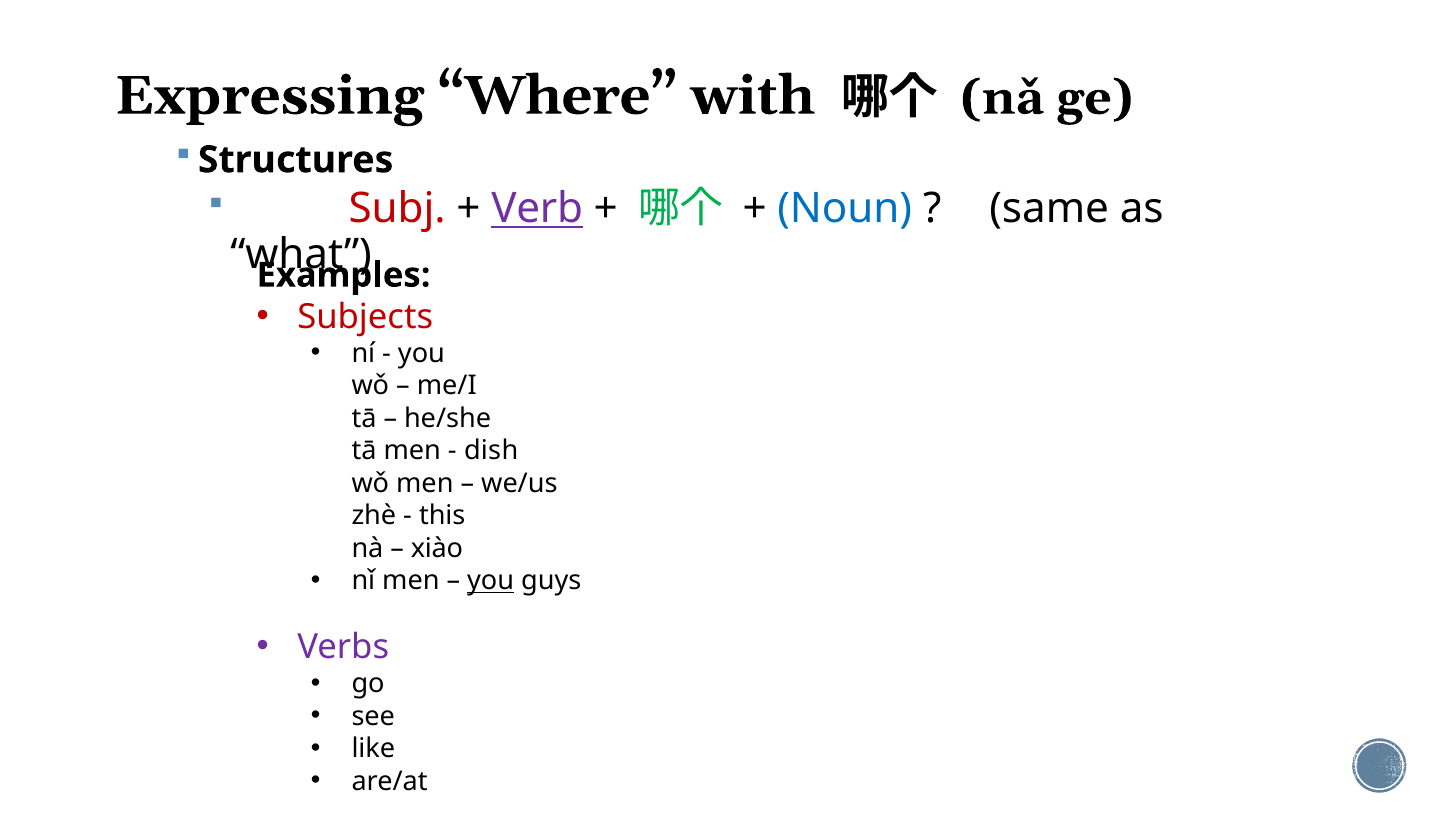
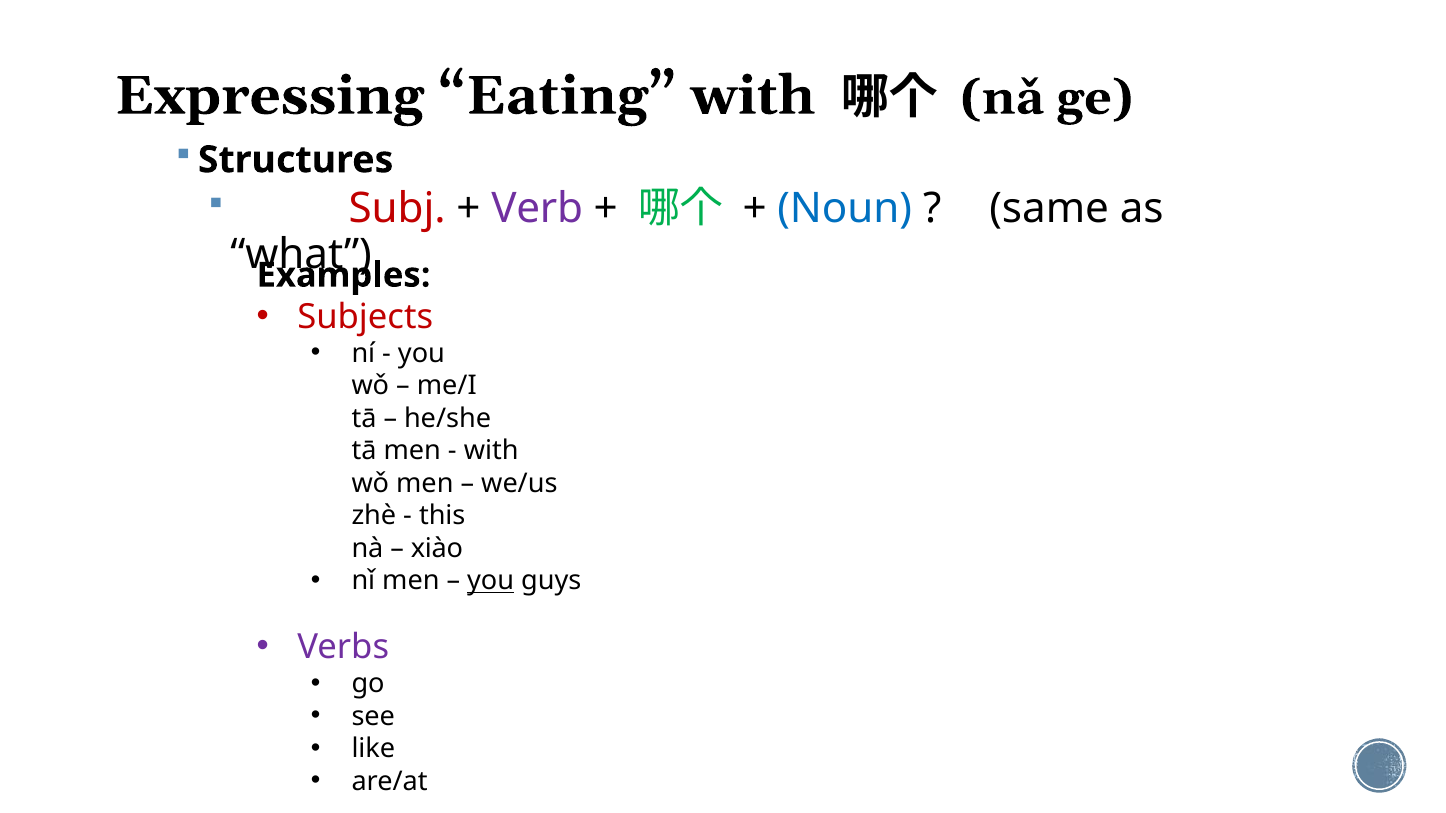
Where: Where -> Eating
Verb underline: present -> none
dish at (491, 451): dish -> with
